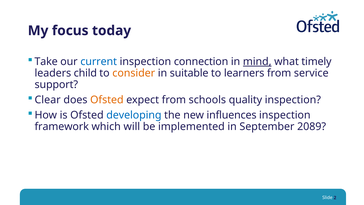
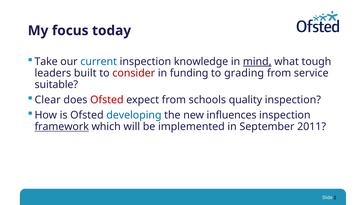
connection: connection -> knowledge
timely: timely -> tough
child: child -> built
consider colour: orange -> red
suitable: suitable -> funding
learners: learners -> grading
support: support -> suitable
Ofsted at (107, 100) colour: orange -> red
framework underline: none -> present
2089: 2089 -> 2011
